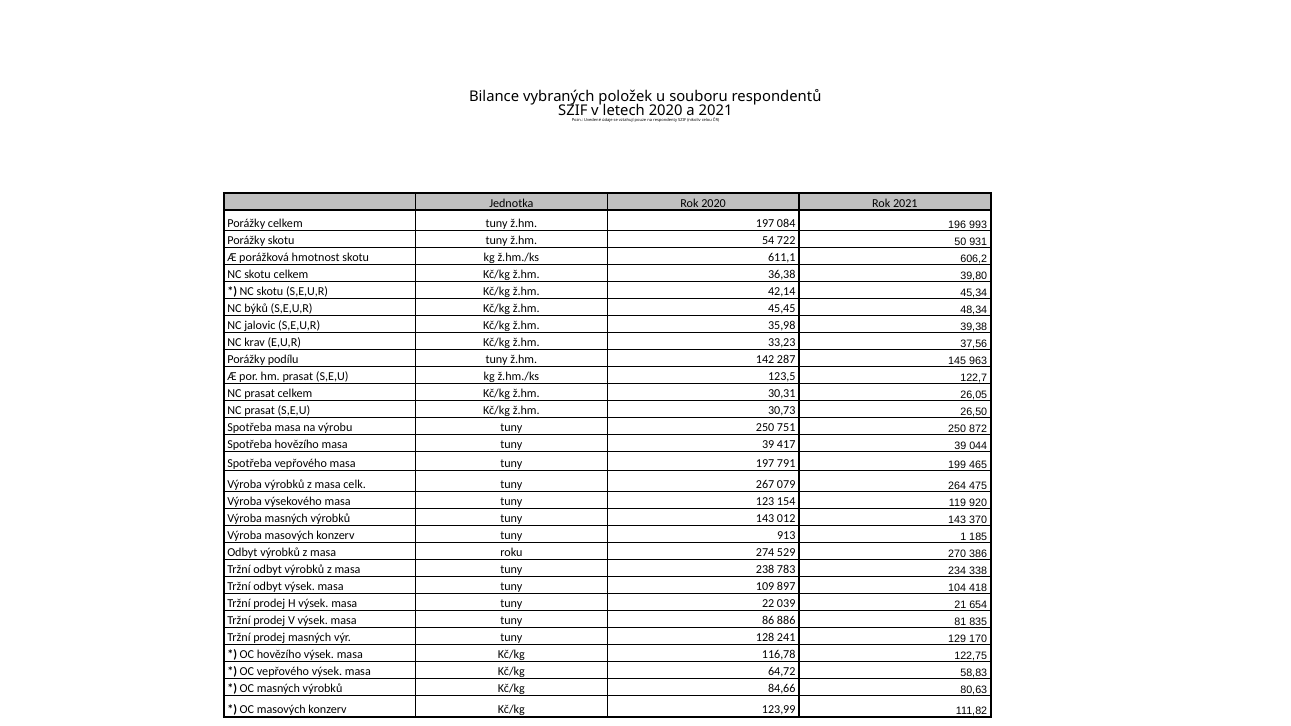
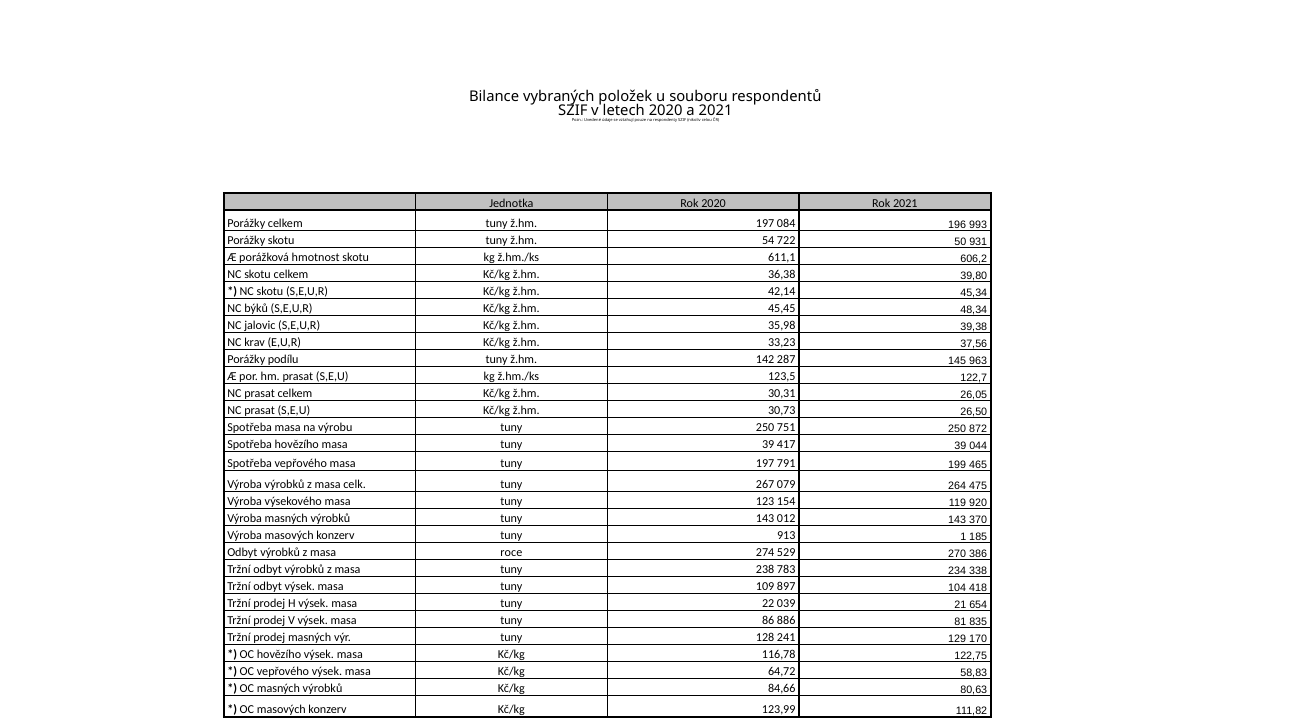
roku: roku -> roce
